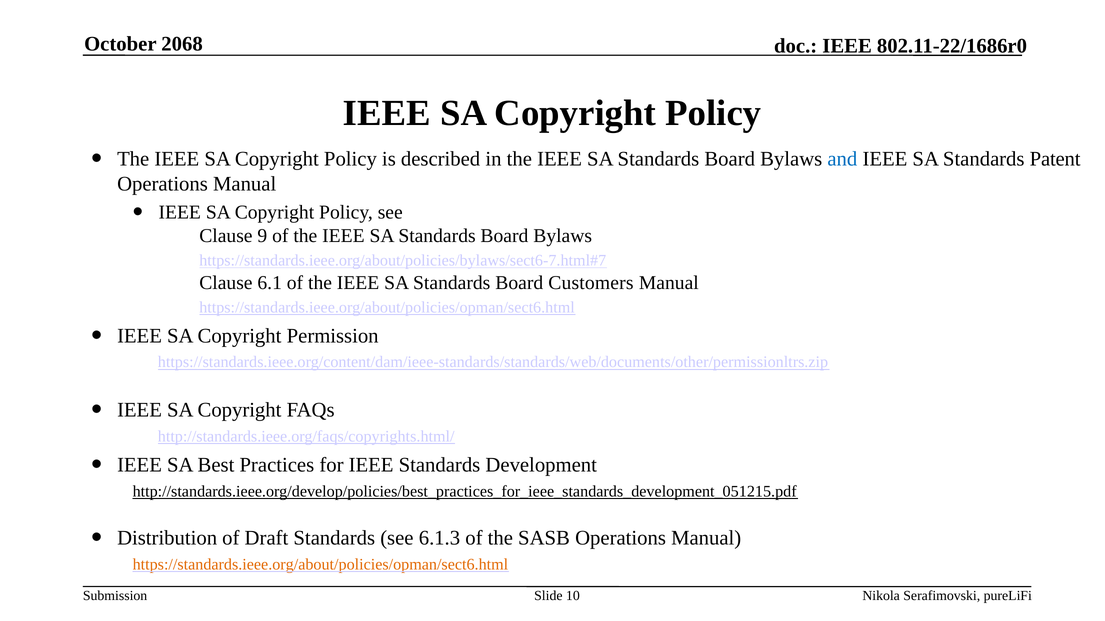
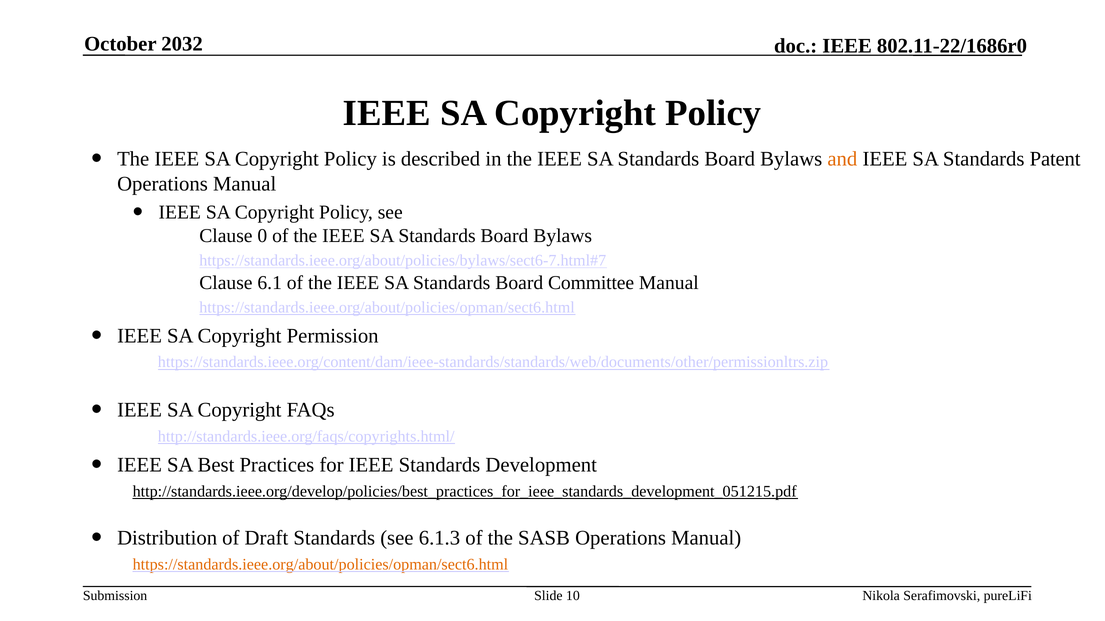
2068: 2068 -> 2032
and colour: blue -> orange
9: 9 -> 0
Customers: Customers -> Committee
